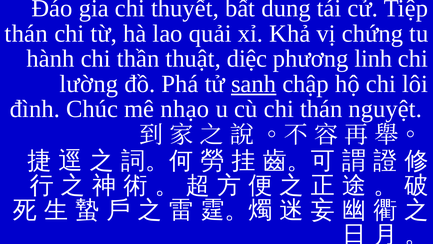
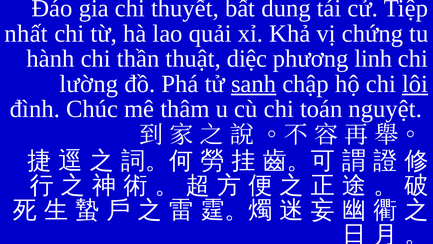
thán at (26, 33): thán -> nhất
lôi underline: none -> present
nhạo: nhạo -> thâm
chi thán: thán -> toán
